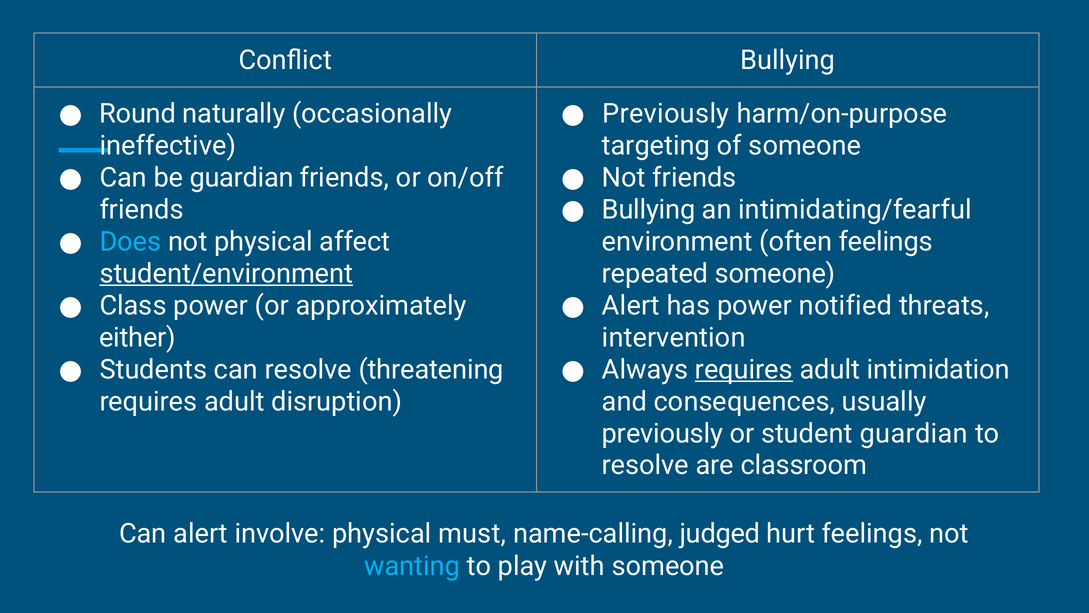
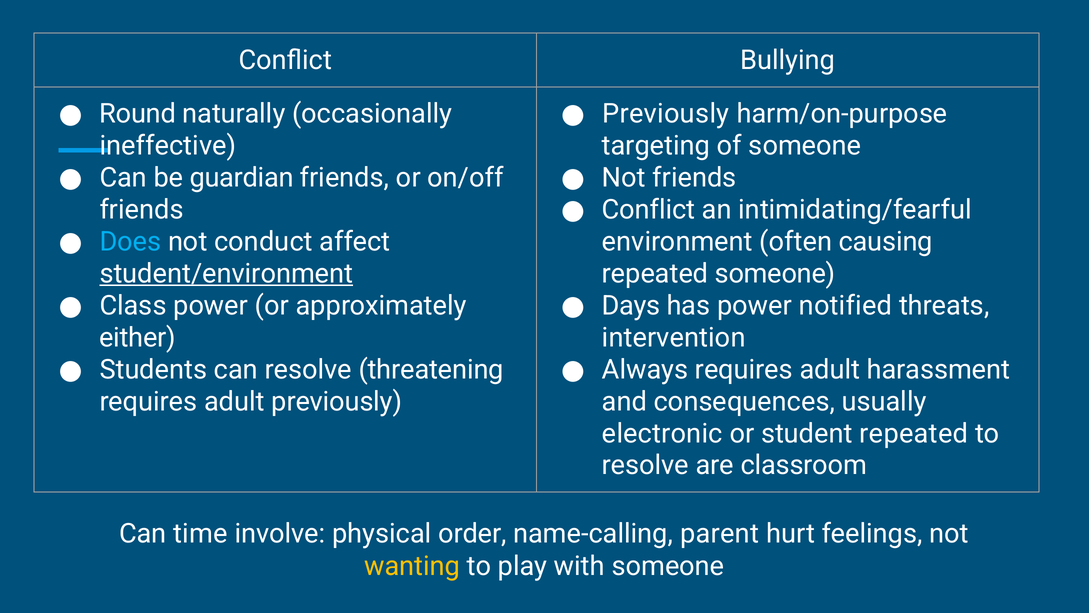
Bullying at (649, 210): Bullying -> Conflict
not physical: physical -> conduct
often feelings: feelings -> causing
Alert at (631, 305): Alert -> Days
requires at (744, 369) underline: present -> none
intimidation: intimidation -> harassment
adult disruption: disruption -> previously
previously at (662, 433): previously -> electronic
student guardian: guardian -> repeated
Can alert: alert -> time
must: must -> order
judged: judged -> parent
wanting colour: light blue -> yellow
